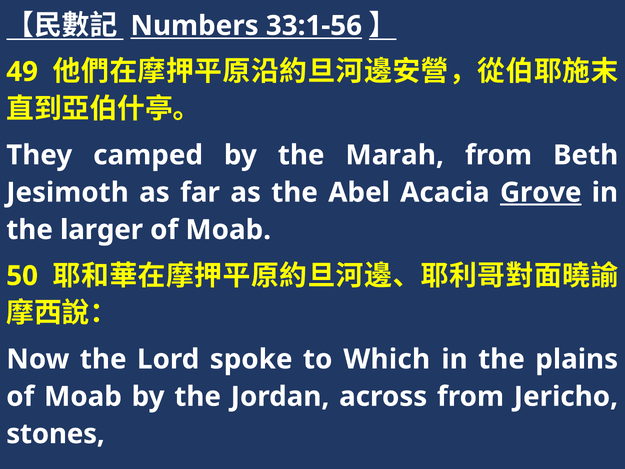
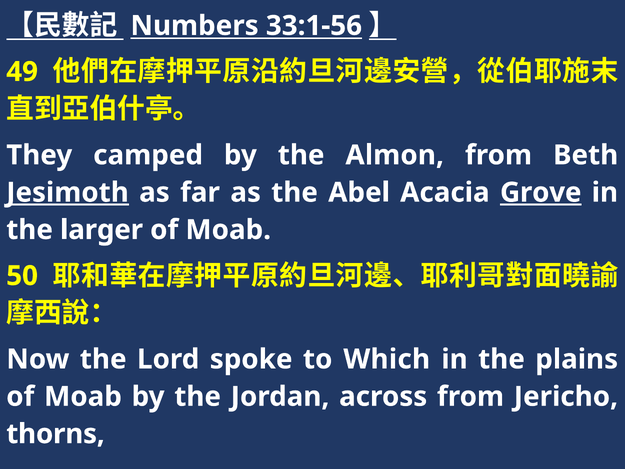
Marah: Marah -> Almon
Jesimoth underline: none -> present
stones: stones -> thorns
